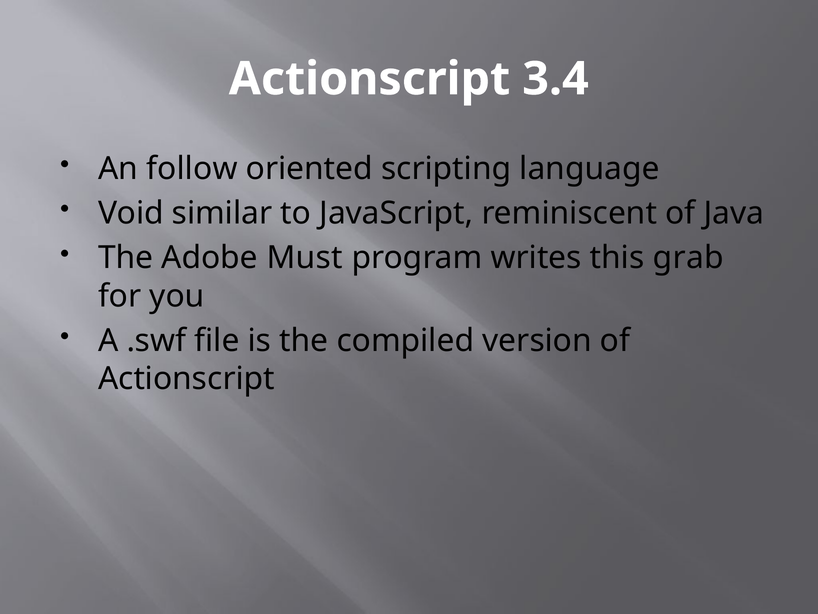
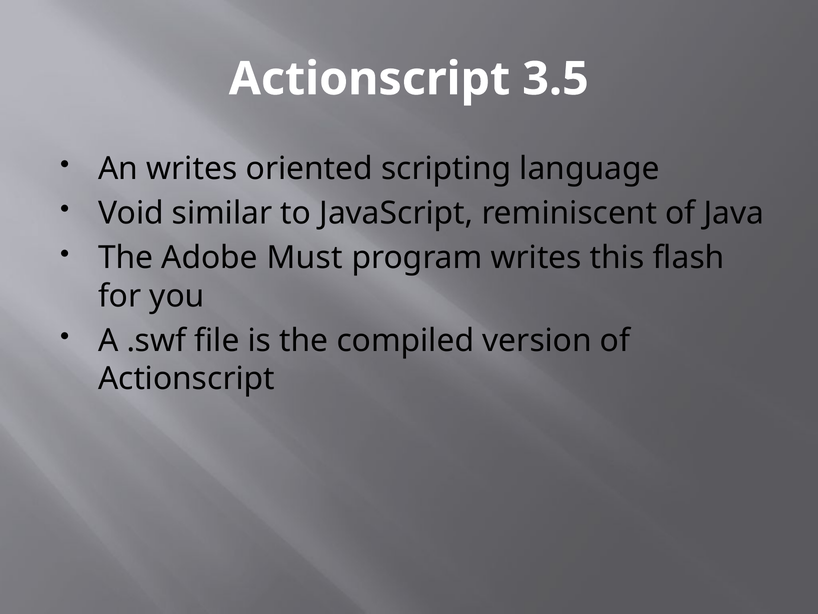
3.4: 3.4 -> 3.5
An follow: follow -> writes
grab: grab -> flash
